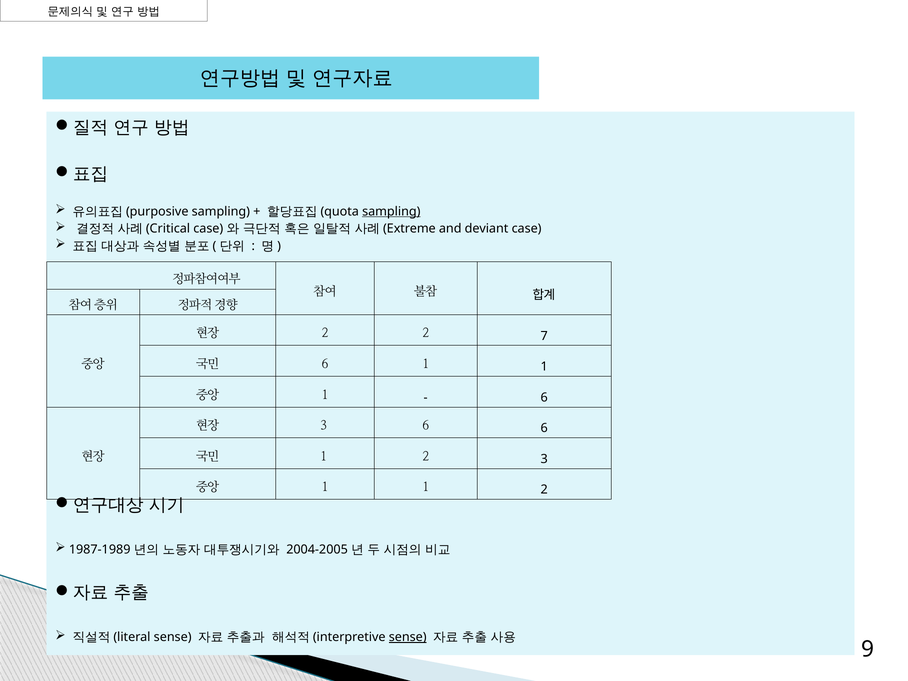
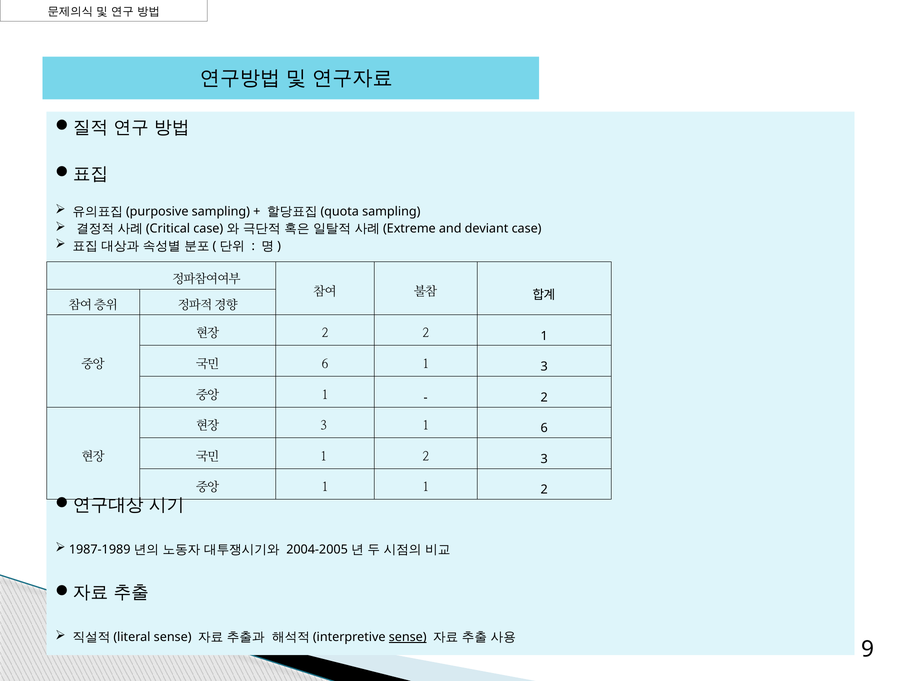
sampling at (391, 211) underline: present -> none
2 7: 7 -> 1
6 1 1: 1 -> 3
6 at (544, 397): 6 -> 2
3 6: 6 -> 1
